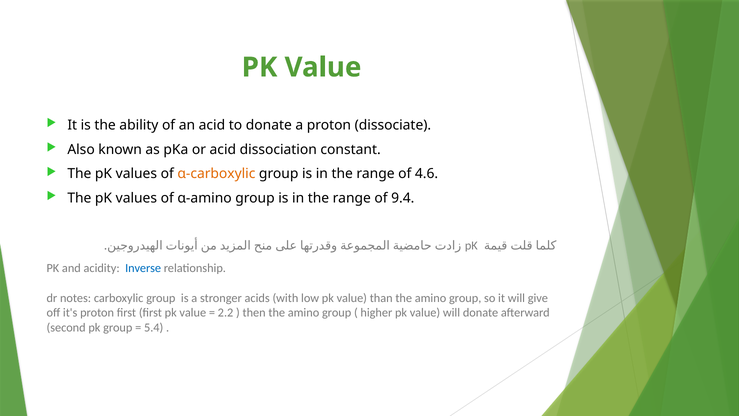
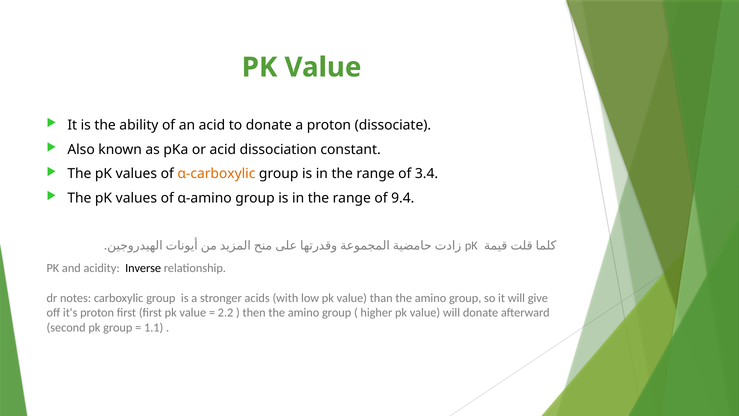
4.6: 4.6 -> 3.4
Inverse colour: blue -> black
5.4: 5.4 -> 1.1
